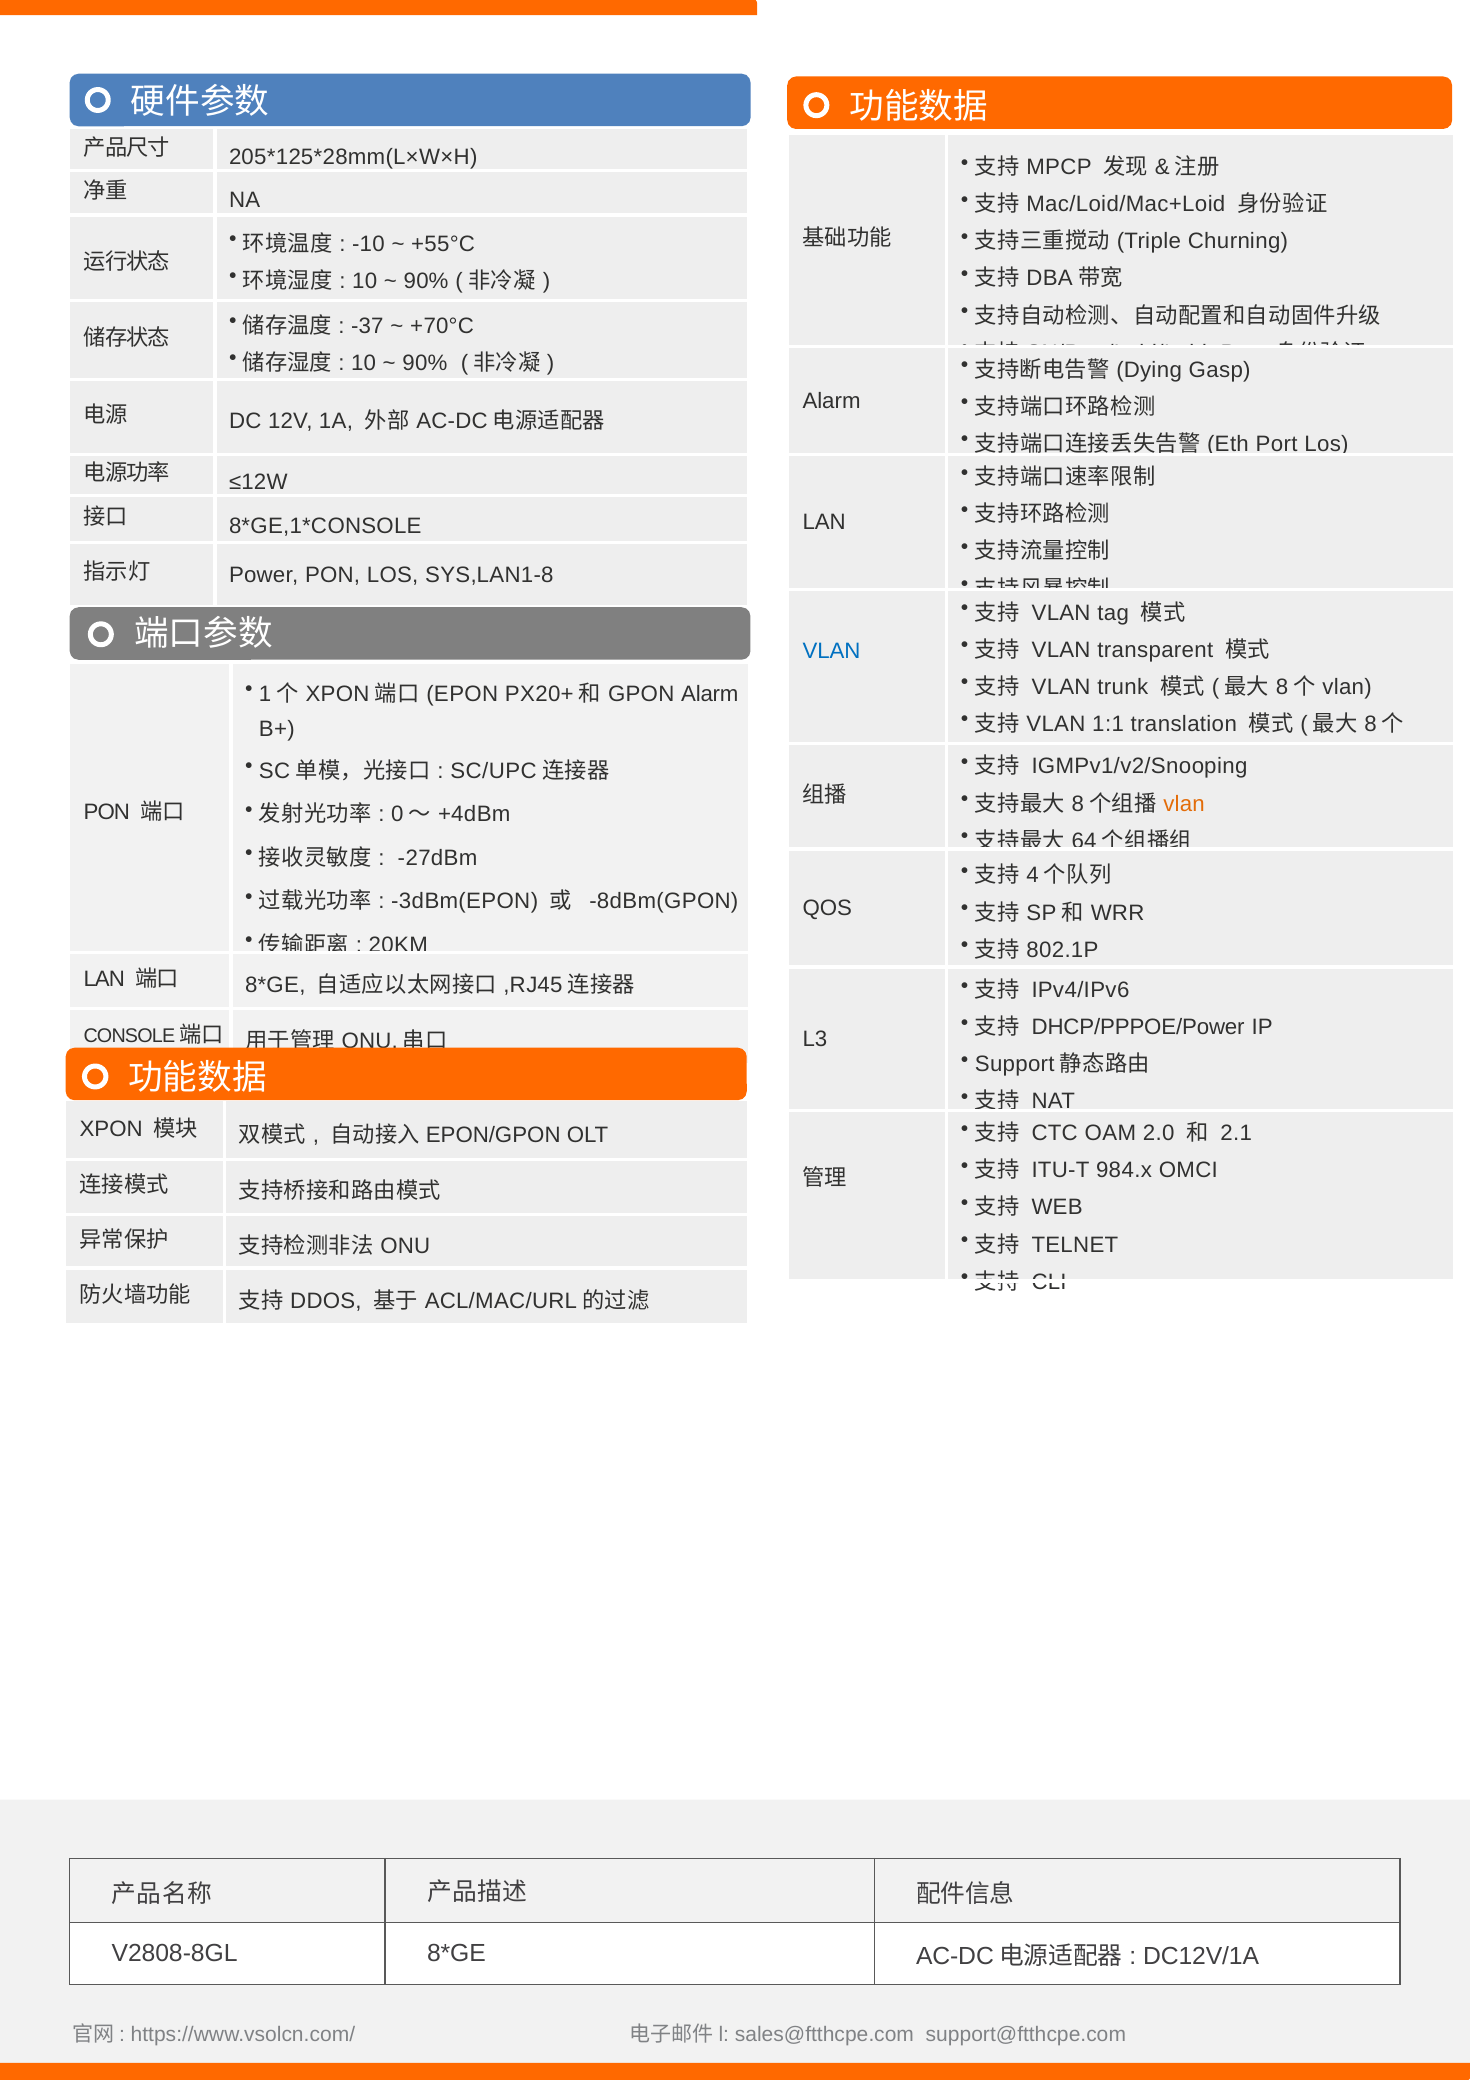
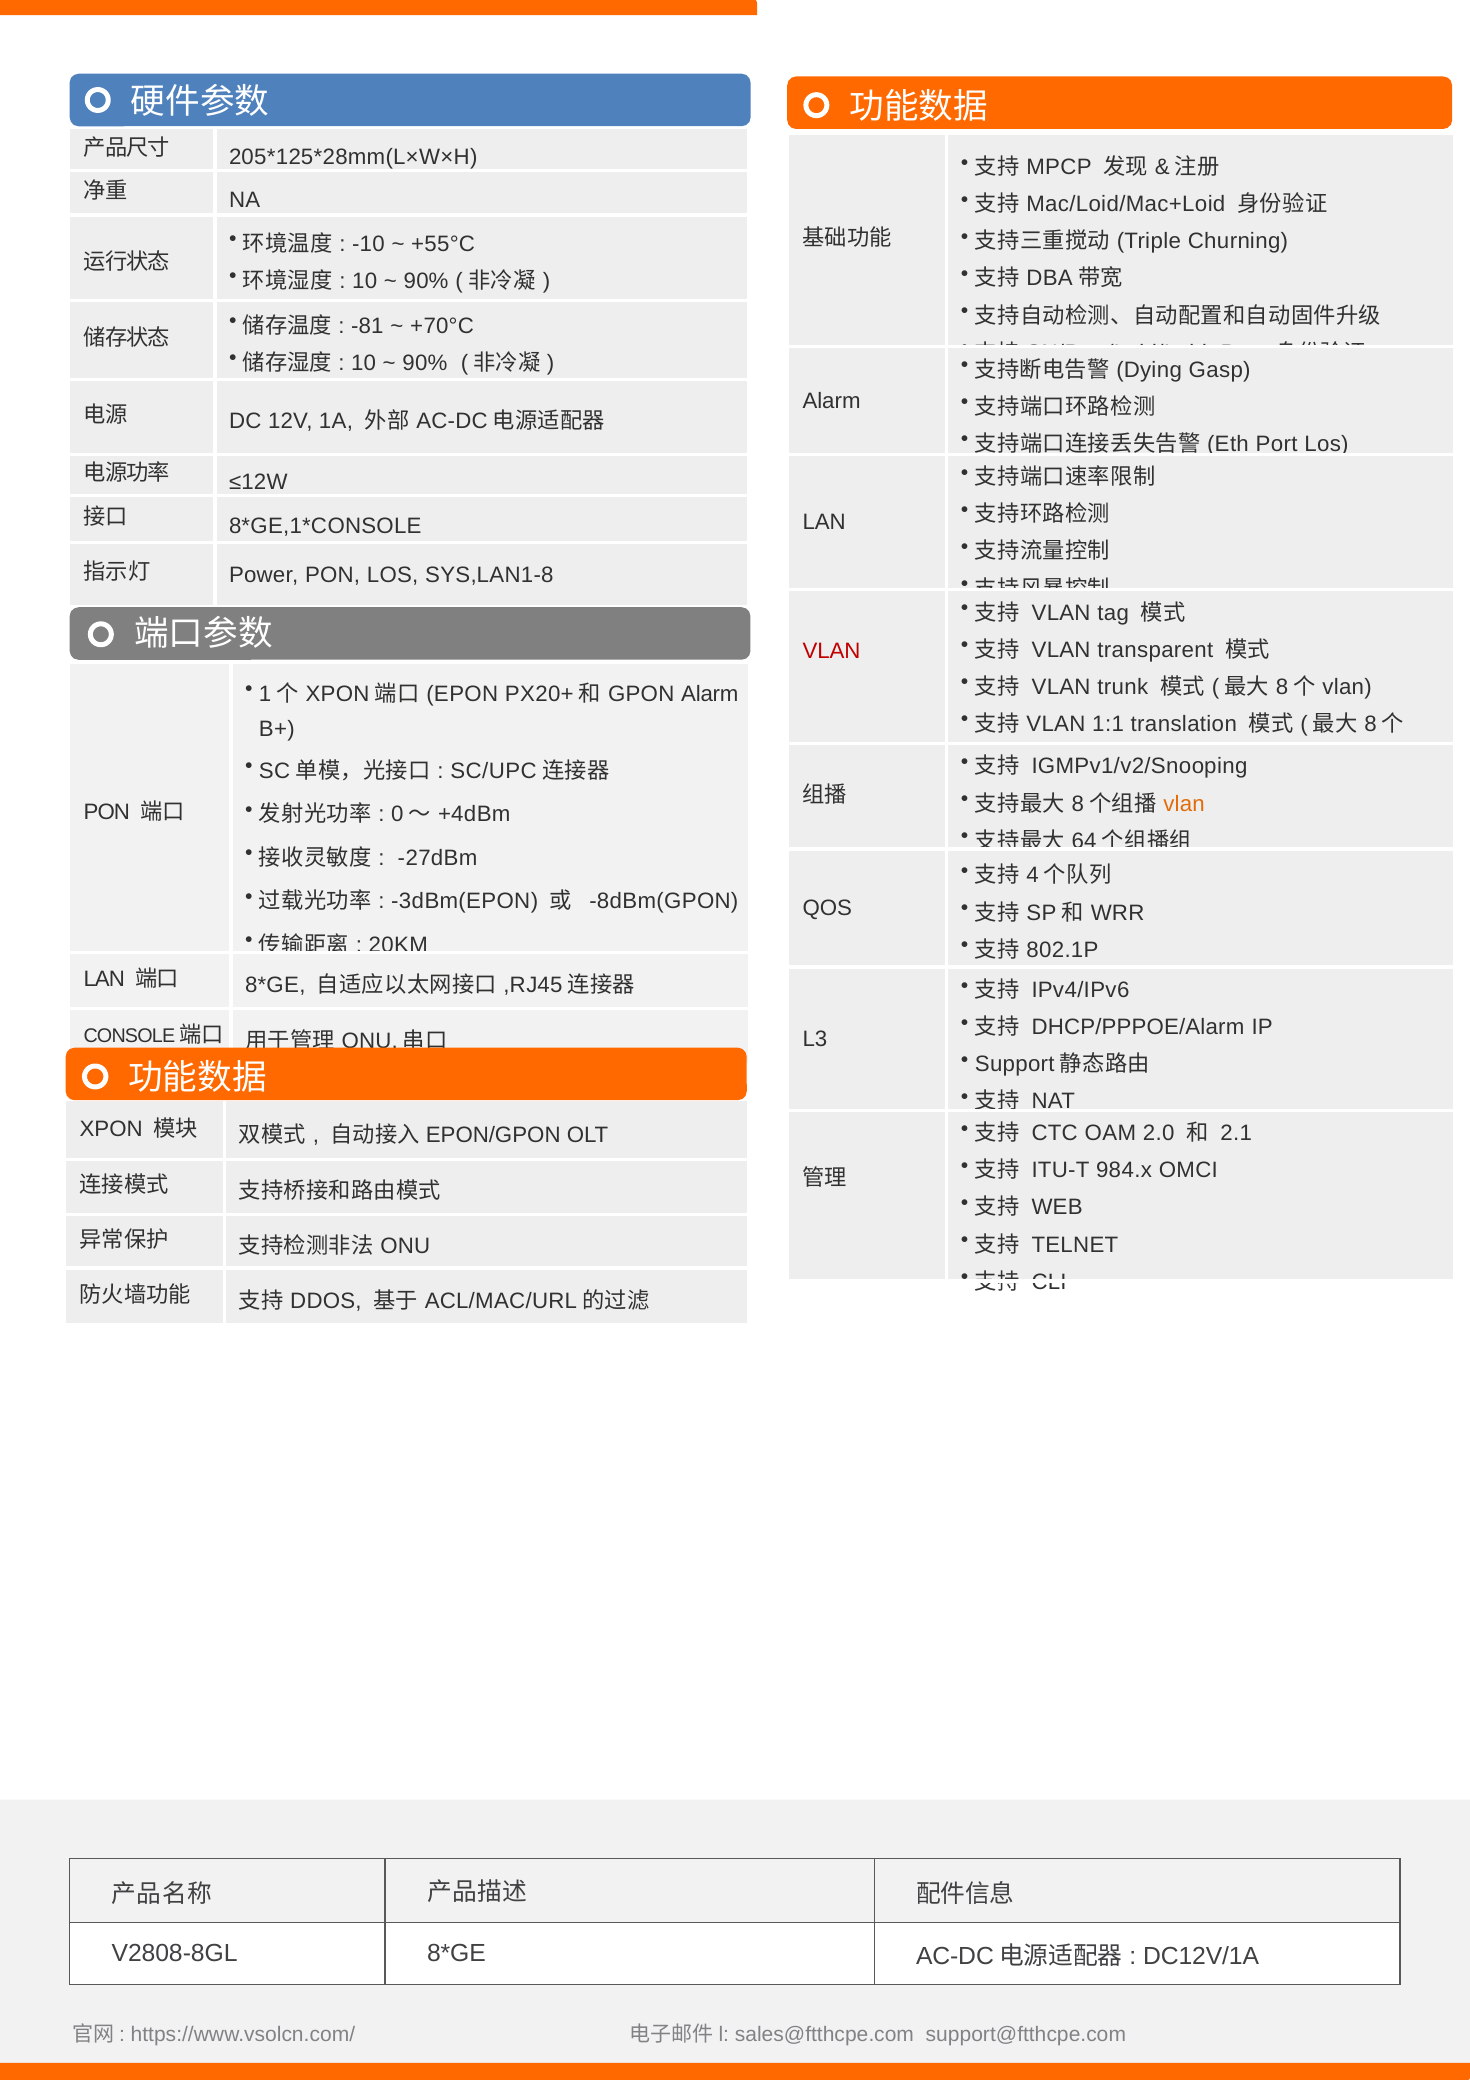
-37: -37 -> -81
VLAN at (832, 651) colour: blue -> red
DHCP/PPPOE/Power: DHCP/PPPOE/Power -> DHCP/PPPOE/Alarm
